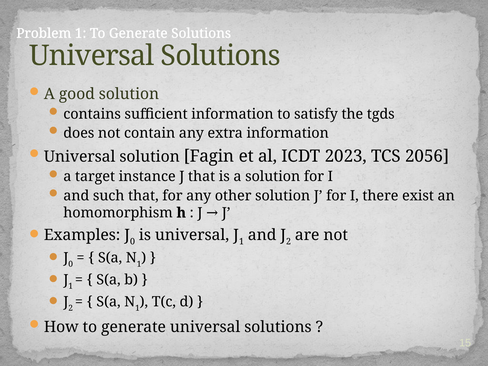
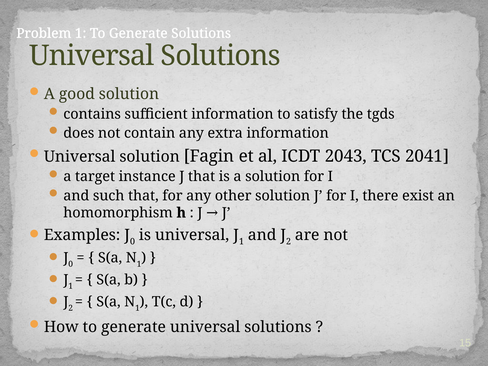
2023: 2023 -> 2043
2056: 2056 -> 2041
